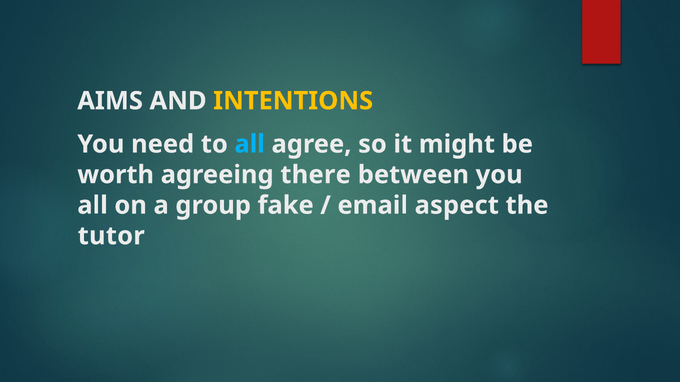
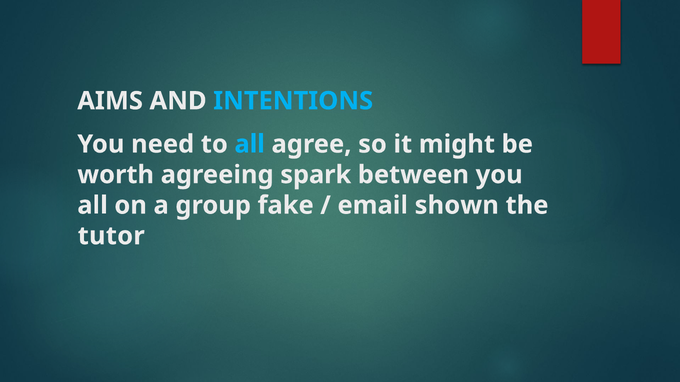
INTENTIONS colour: yellow -> light blue
there: there -> spark
aspect: aspect -> shown
